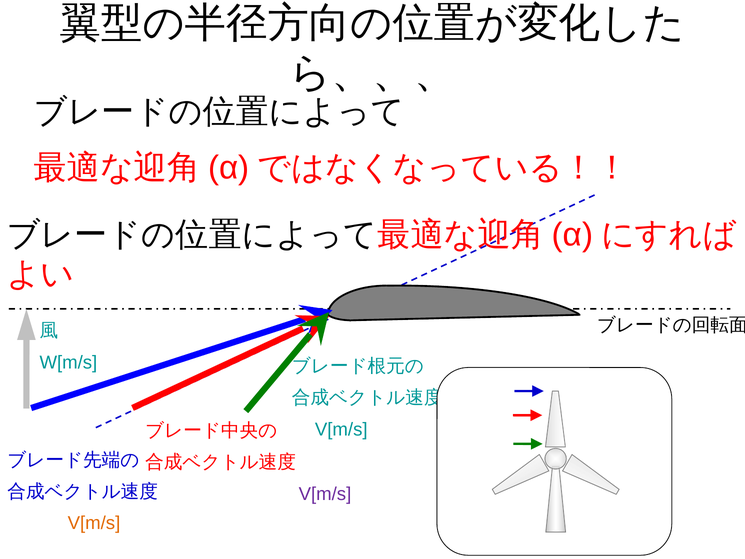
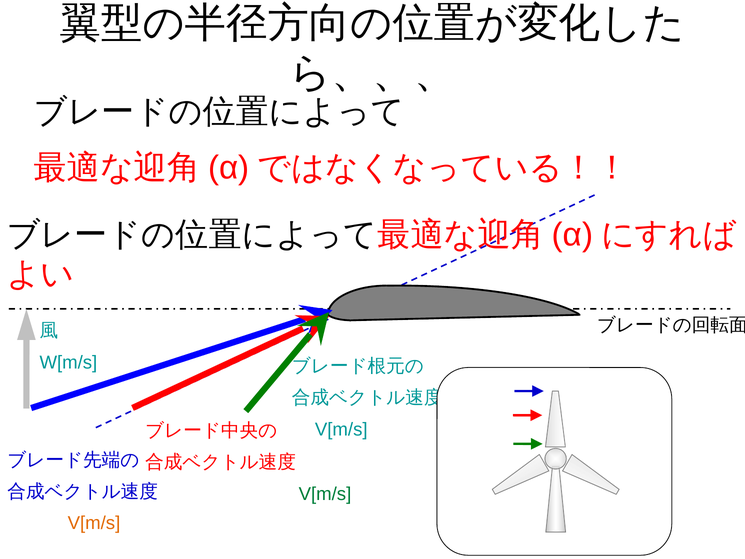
V[m/s at (325, 494) colour: purple -> green
